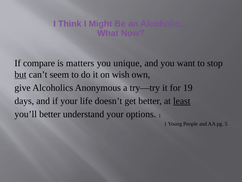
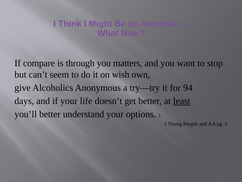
matters: matters -> through
unique: unique -> matters
but underline: present -> none
19: 19 -> 94
